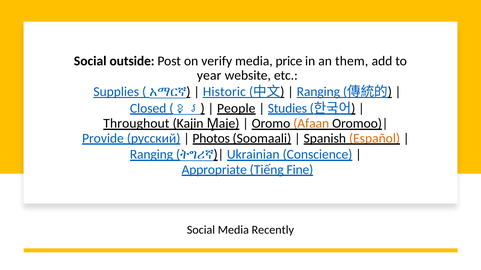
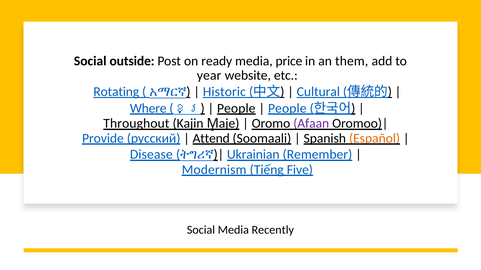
verify: verify -> ready
Supplies: Supplies -> Rotating
Ranging at (318, 92): Ranging -> Cultural
Closed: Closed -> Where
Studies at (287, 109): Studies -> People
Afaan colour: orange -> purple
Photos: Photos -> Attend
Ranging at (151, 155): Ranging -> Disease
Conscience: Conscience -> Remember
Appropriate: Appropriate -> Modernism
Fine: Fine -> Five
